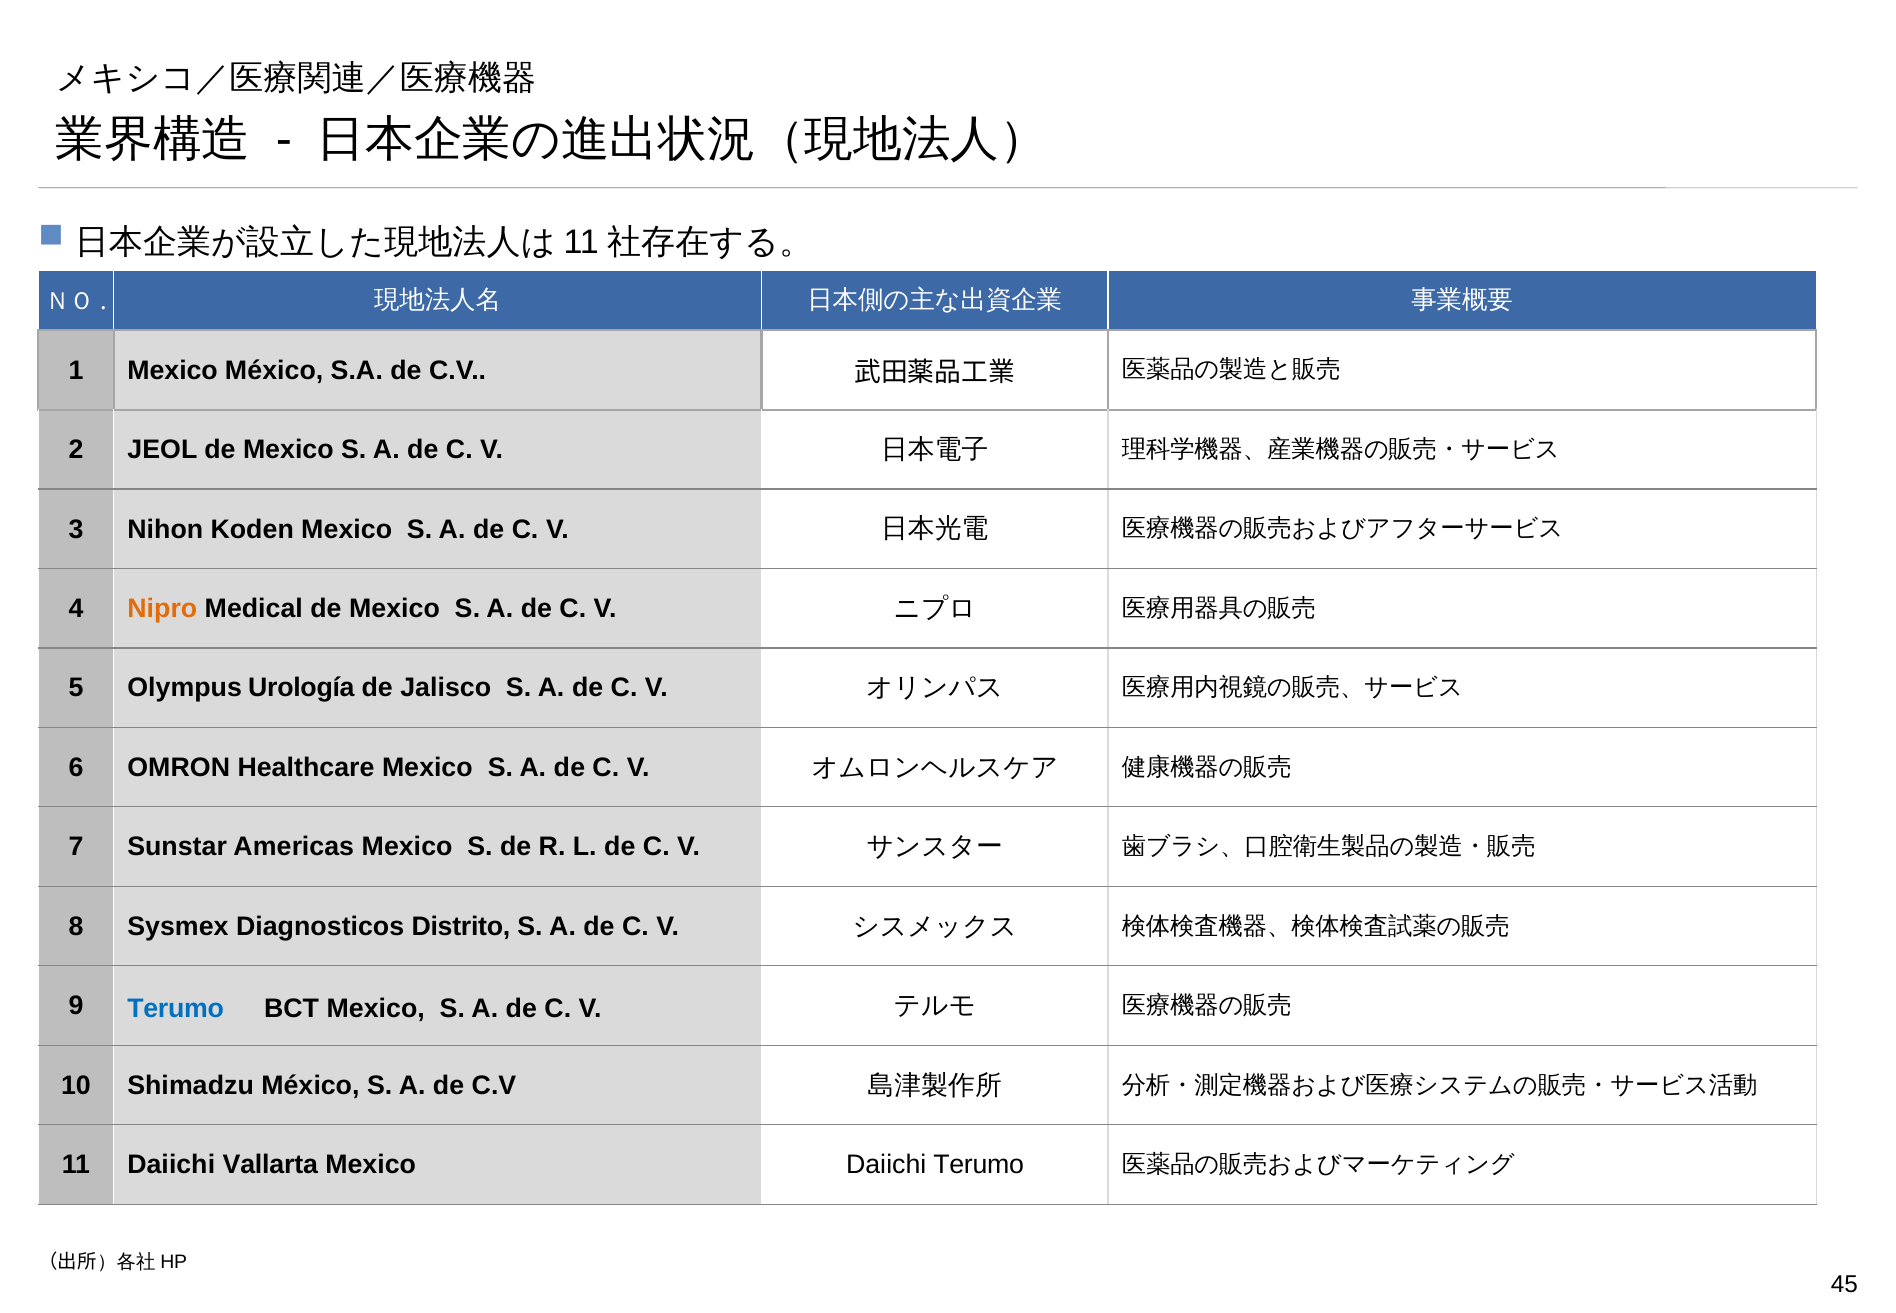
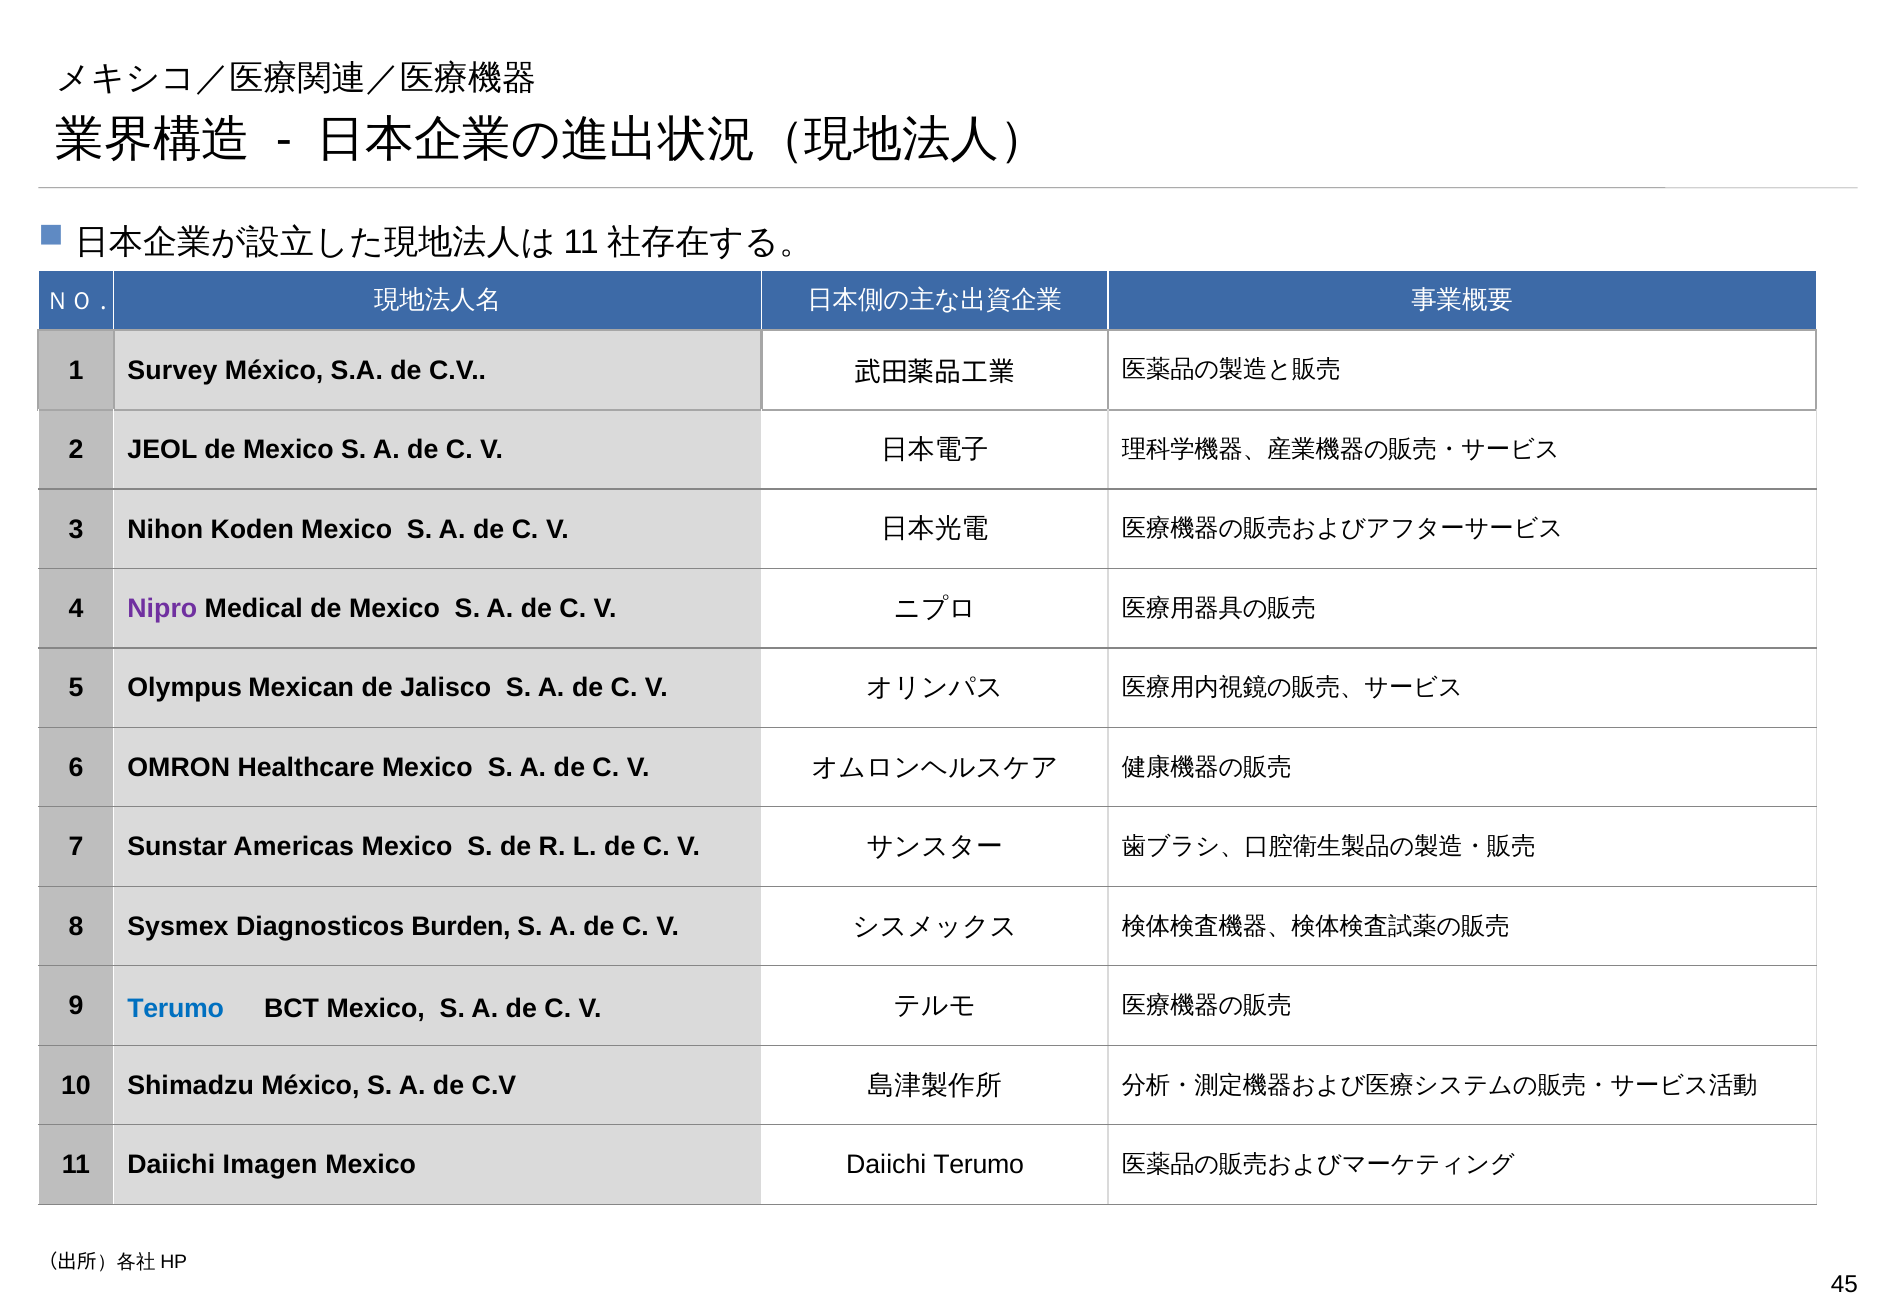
1 Mexico: Mexico -> Survey
Nipro colour: orange -> purple
Urología: Urología -> Mexican
Distrito: Distrito -> Burden
Vallarta: Vallarta -> Imagen
